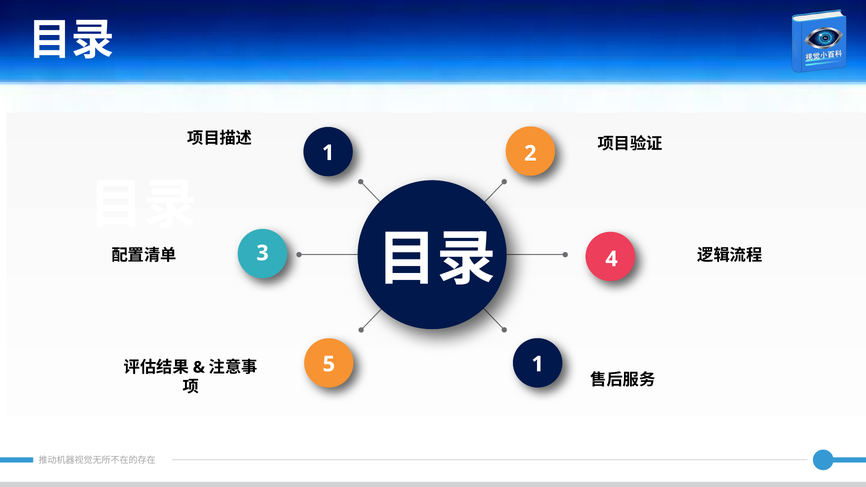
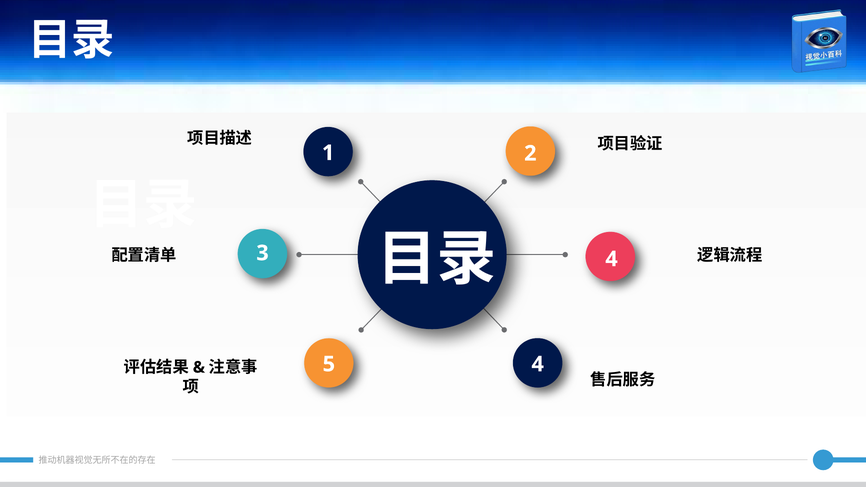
5 1: 1 -> 4
